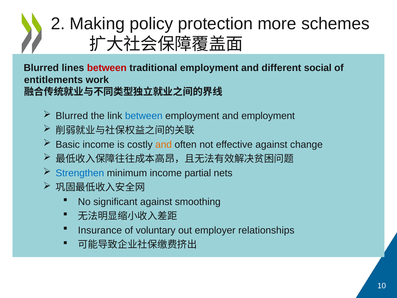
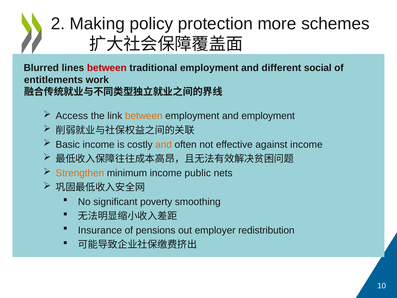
Blurred at (72, 116): Blurred -> Access
between at (144, 116) colour: blue -> orange
against change: change -> income
Strengthen colour: blue -> orange
partial: partial -> public
significant against: against -> poverty
voluntary: voluntary -> pensions
relationships: relationships -> redistribution
